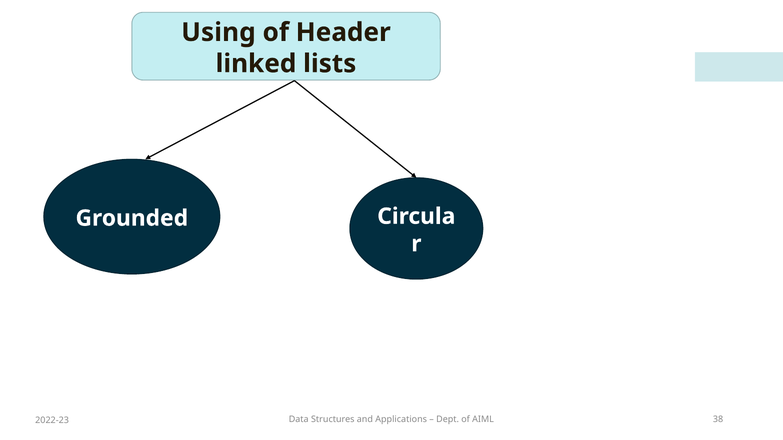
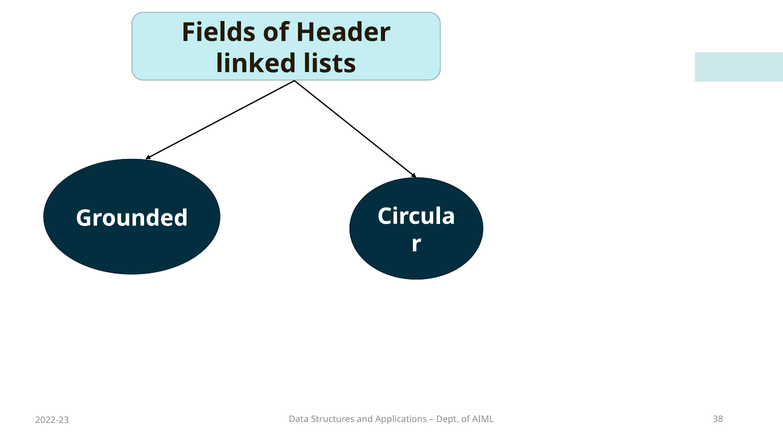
Using: Using -> Fields
